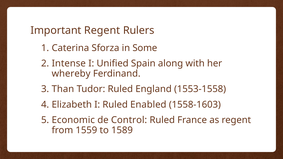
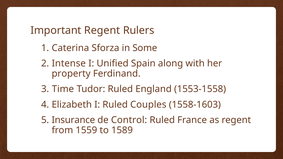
whereby: whereby -> property
Than: Than -> Time
Enabled: Enabled -> Couples
Economic: Economic -> Insurance
